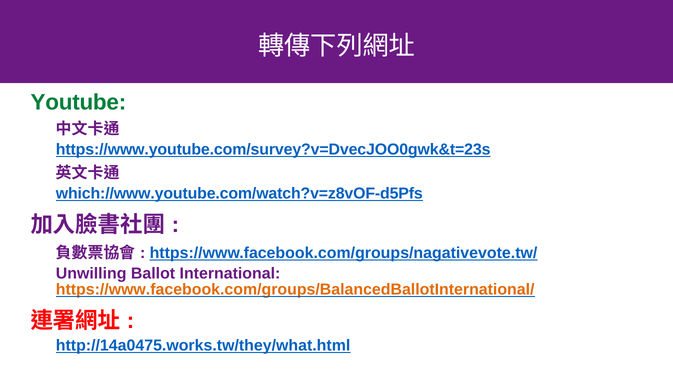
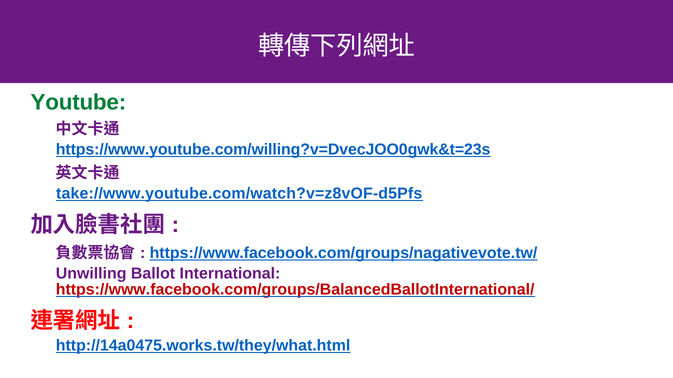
https://www.youtube.com/survey?v=DvecJOO0gwk&t=23s: https://www.youtube.com/survey?v=DvecJOO0gwk&t=23s -> https://www.youtube.com/willing?v=DvecJOO0gwk&t=23s
which://www.youtube.com/watch?v=z8vOF-d5Pfs: which://www.youtube.com/watch?v=z8vOF-d5Pfs -> take://www.youtube.com/watch?v=z8vOF-d5Pfs
https://www.facebook.com/groups/BalancedBallotInternational/ colour: orange -> red
